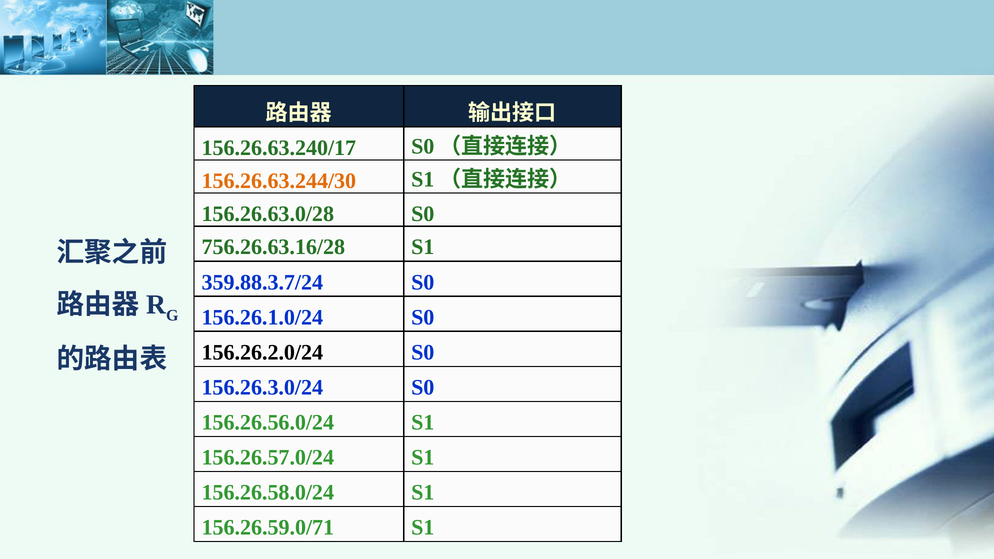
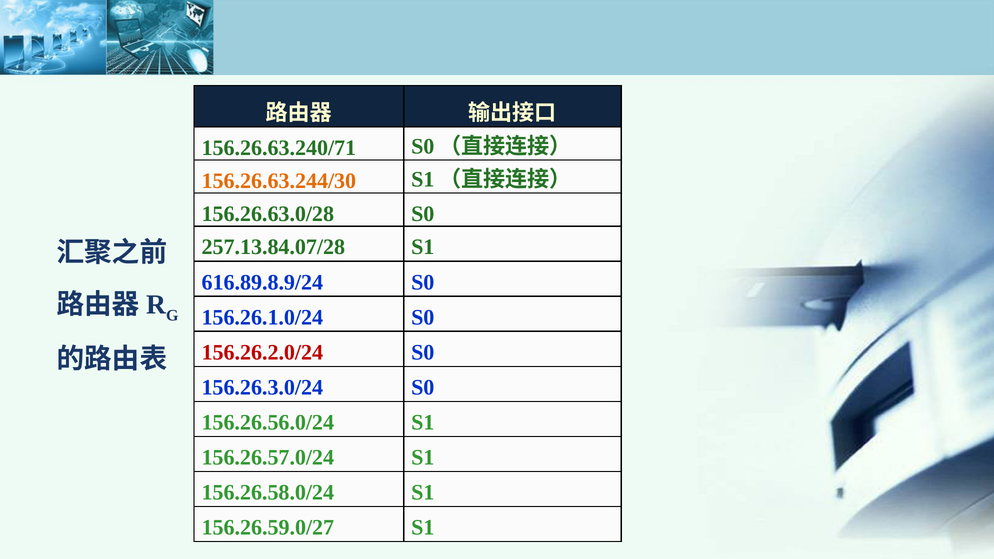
156.26.63.240/17: 156.26.63.240/17 -> 156.26.63.240/71
756.26.63.16/28: 756.26.63.16/28 -> 257.13.84.07/28
359.88.3.7/24: 359.88.3.7/24 -> 616.89.8.9/24
156.26.2.0/24 colour: black -> red
156.26.59.0/71: 156.26.59.0/71 -> 156.26.59.0/27
